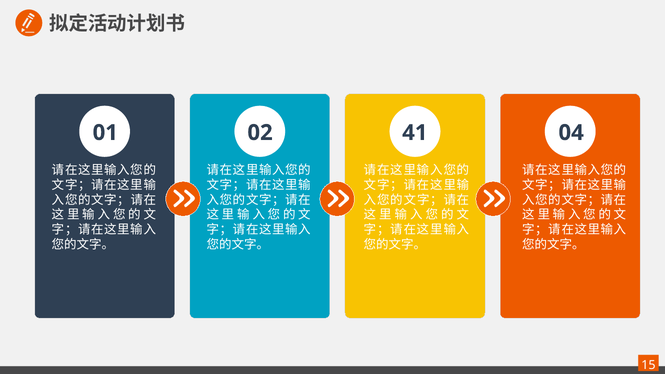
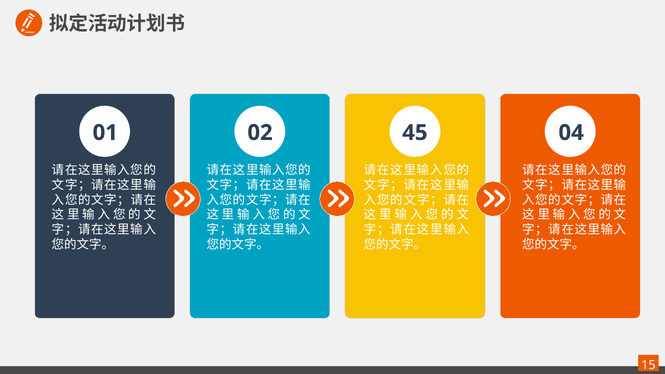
41: 41 -> 45
